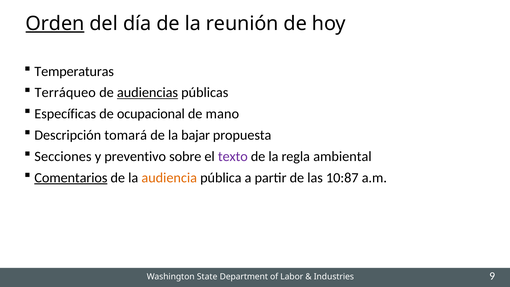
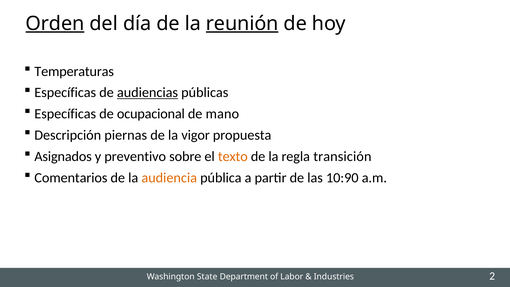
reunión underline: none -> present
Terráqueo at (65, 93): Terráqueo -> Específicas
tomará: tomará -> piernas
bajar: bajar -> vigor
Secciones: Secciones -> Asignados
texto colour: purple -> orange
ambiental: ambiental -> transición
Comentarios underline: present -> none
10:87: 10:87 -> 10:90
9: 9 -> 2
